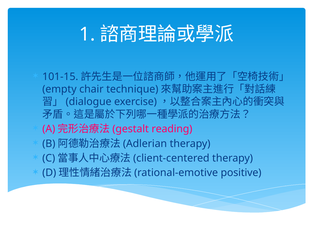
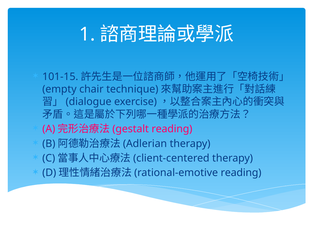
positive at (241, 173): positive -> reading
